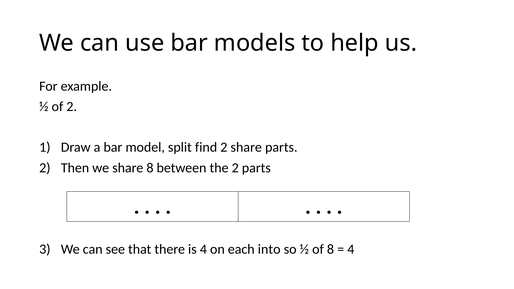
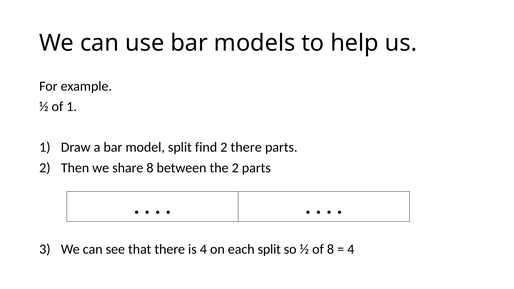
of 2: 2 -> 1
2 share: share -> there
each into: into -> split
